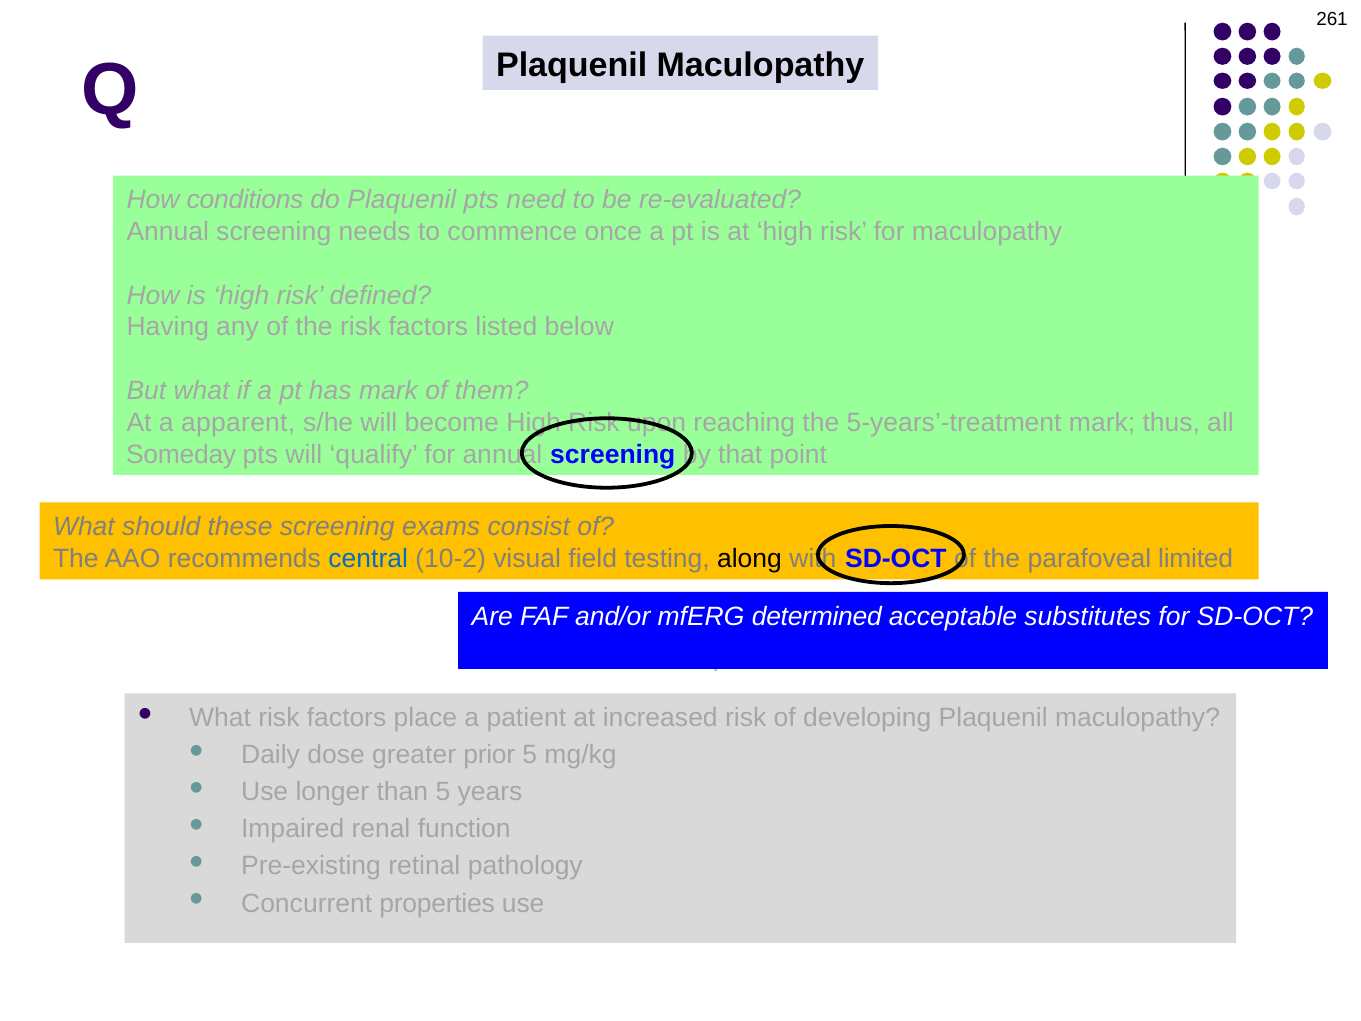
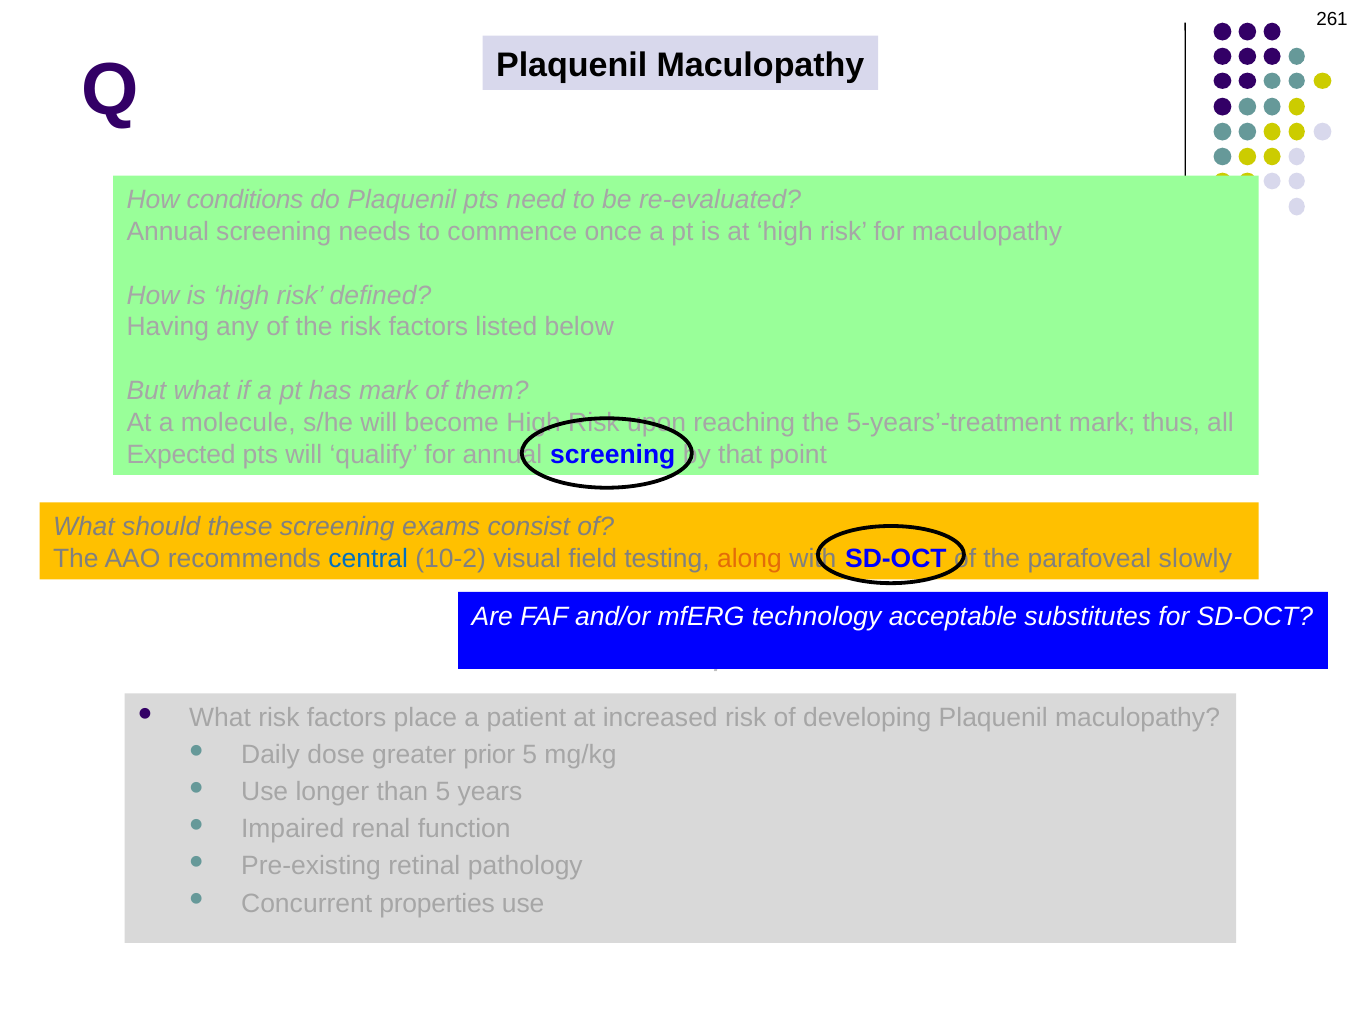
apparent: apparent -> molecule
Someday: Someday -> Expected
along colour: black -> orange
limited: limited -> slowly
determined: determined -> technology
